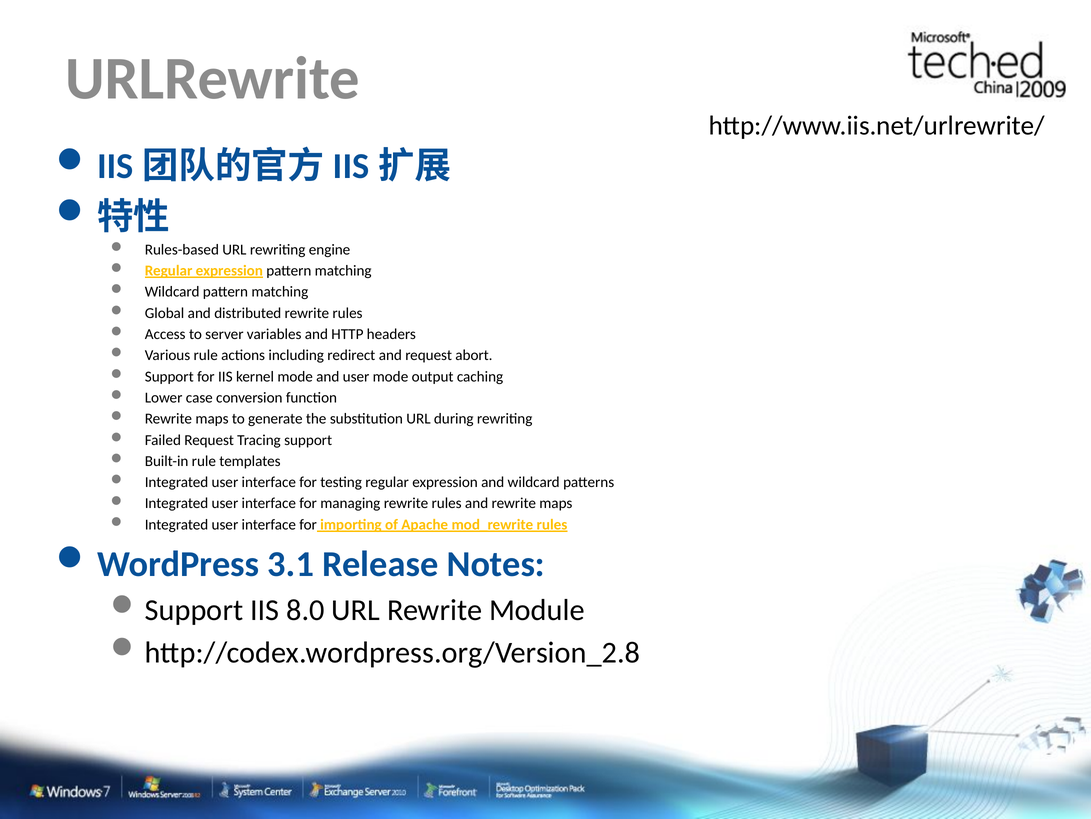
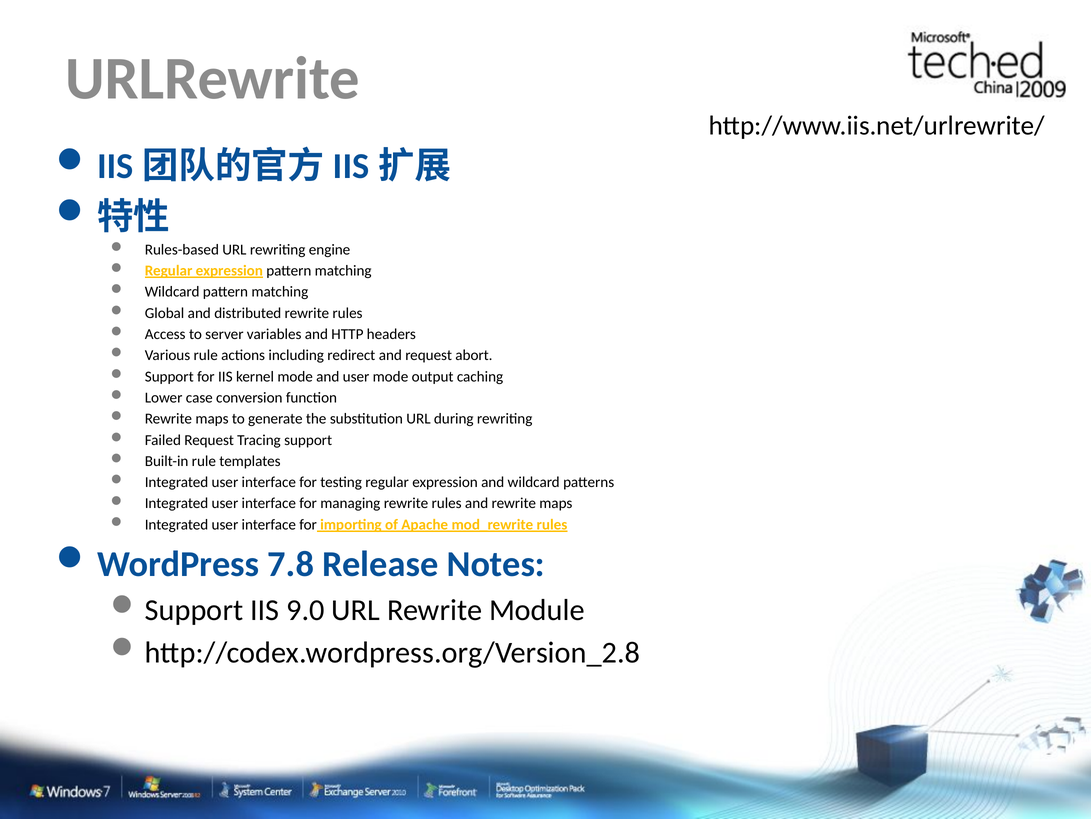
3.1: 3.1 -> 7.8
8.0: 8.0 -> 9.0
